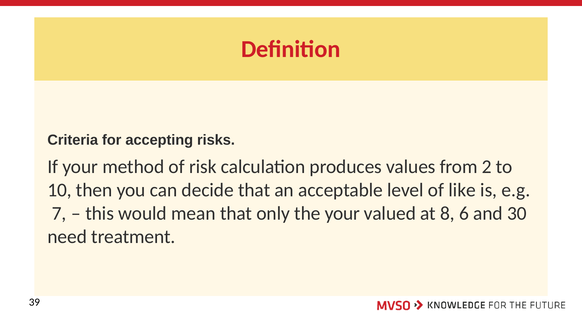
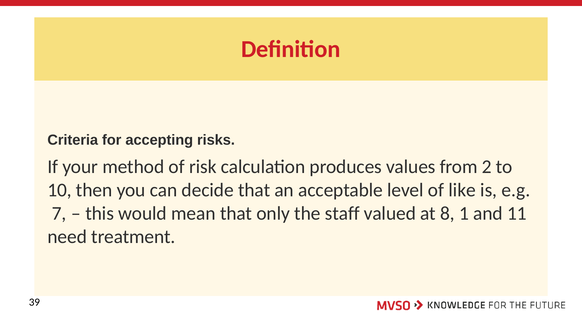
the your: your -> staff
6: 6 -> 1
30: 30 -> 11
